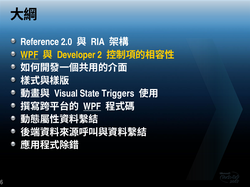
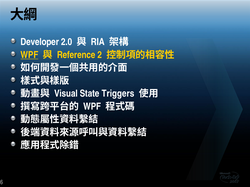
Reference: Reference -> Developer
Developer: Developer -> Reference
WPF at (92, 107) underline: present -> none
